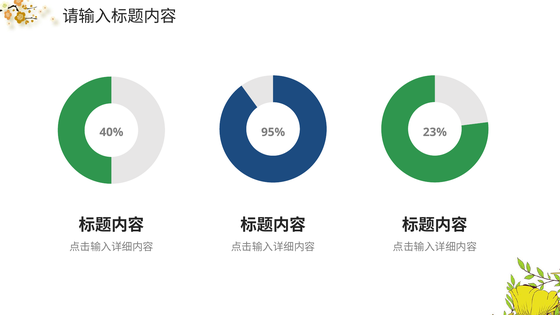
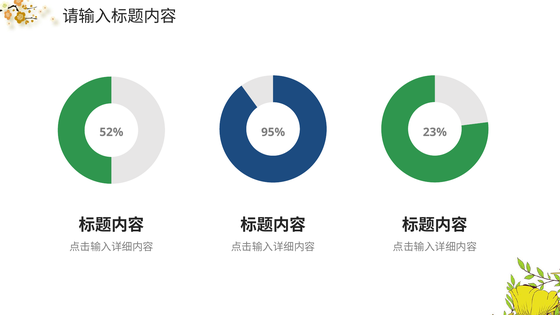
40%: 40% -> 52%
